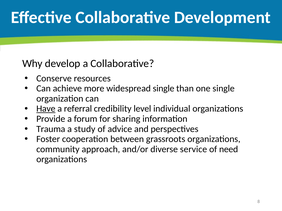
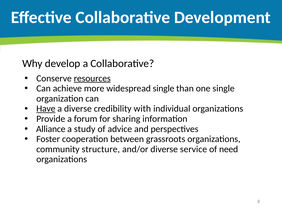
resources underline: none -> present
a referral: referral -> diverse
level: level -> with
Trauma: Trauma -> Alliance
approach: approach -> structure
